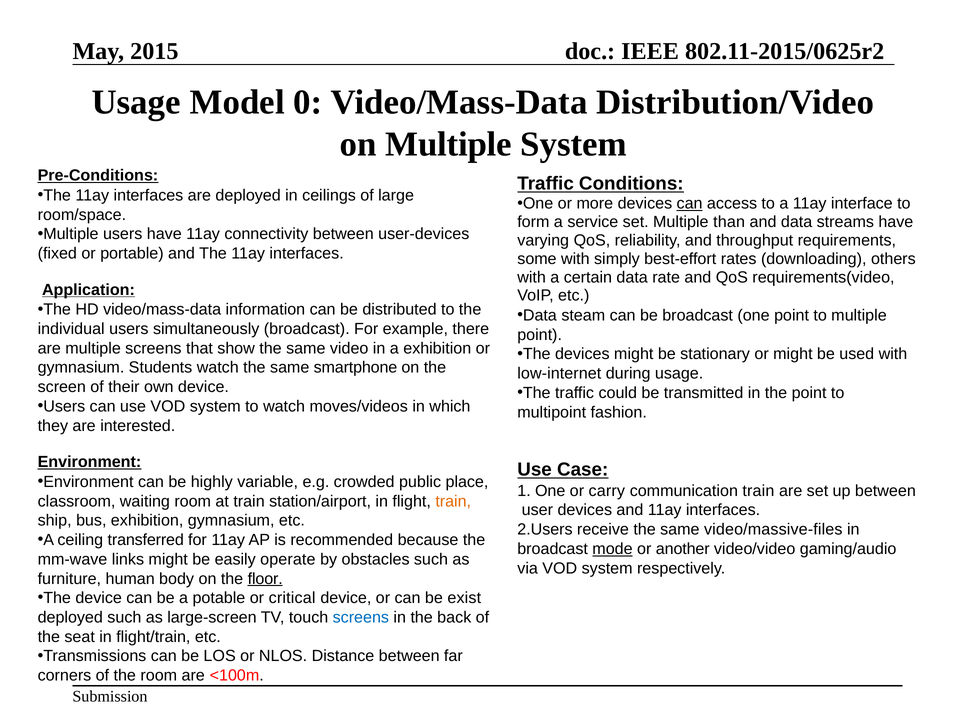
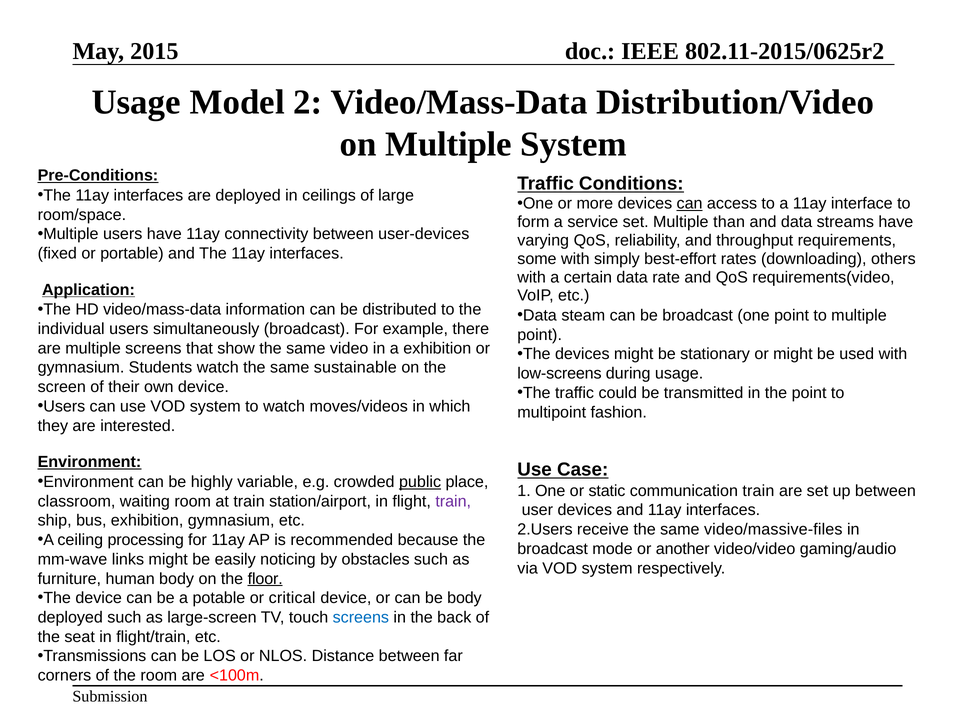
0: 0 -> 2
smartphone: smartphone -> sustainable
low-internet: low-internet -> low-screens
public underline: none -> present
carry: carry -> static
train at (453, 501) colour: orange -> purple
transferred: transferred -> processing
mode underline: present -> none
operate: operate -> noticing
be exist: exist -> body
